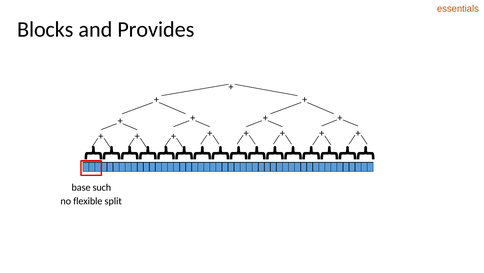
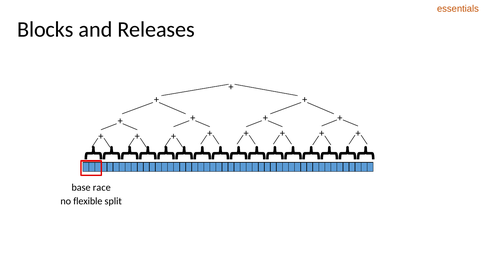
Provides: Provides -> Releases
such: such -> race
